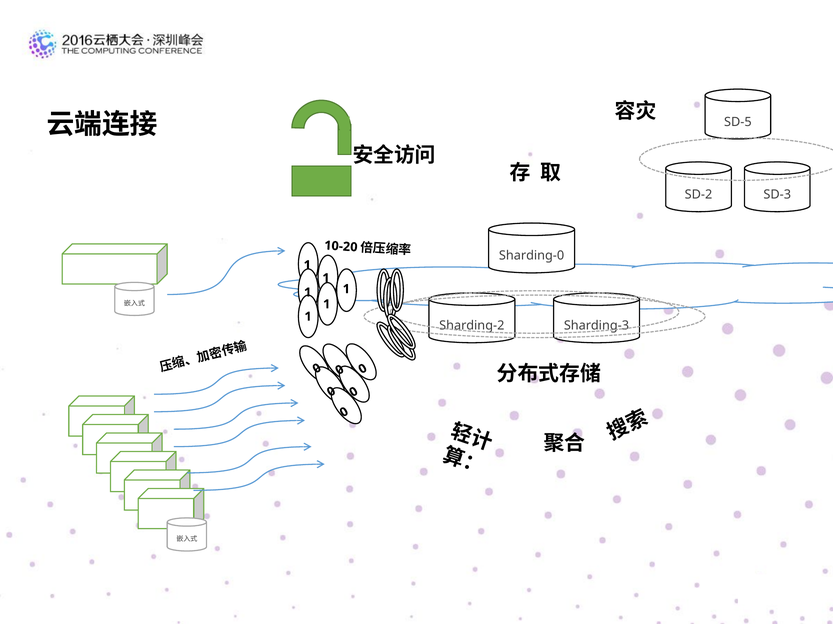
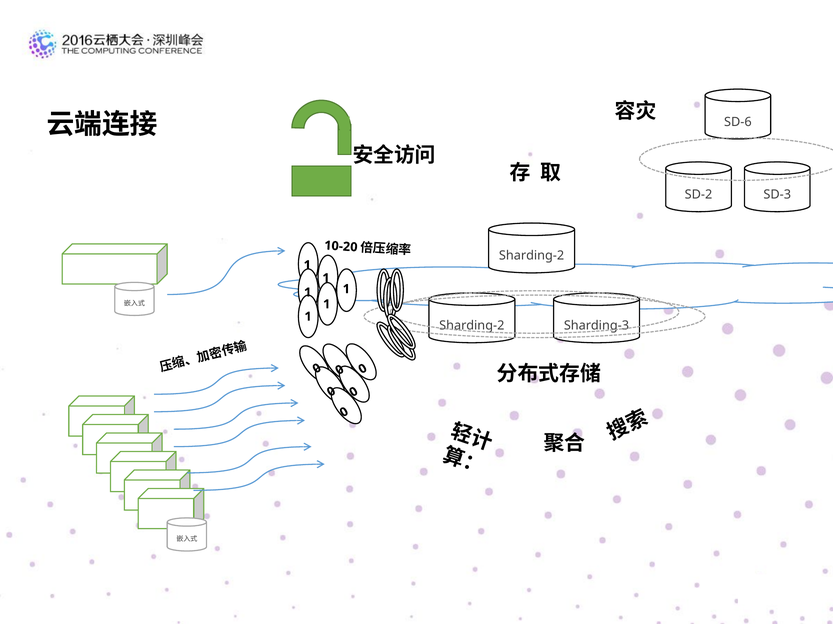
SD-5: SD-5 -> SD-6
Sharding-0 at (532, 256): Sharding-0 -> Sharding-2
